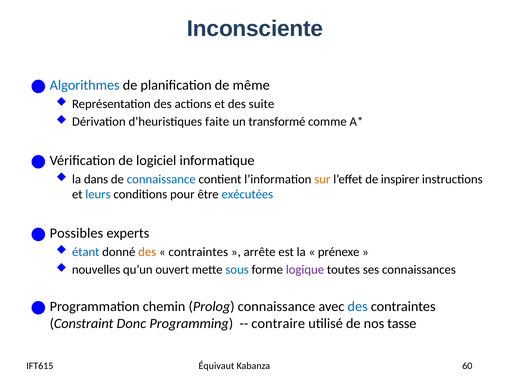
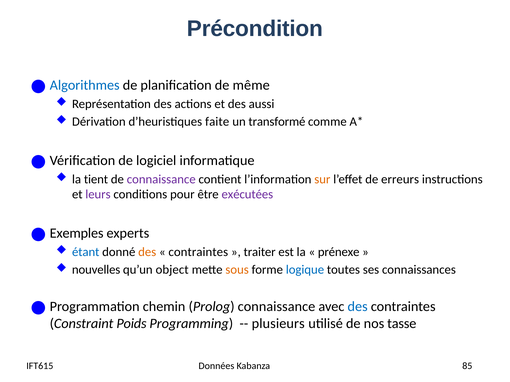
Inconsciente: Inconsciente -> Précondition
suite: suite -> aussi
dans: dans -> tient
connaissance at (161, 179) colour: blue -> purple
inspirer: inspirer -> erreurs
leurs colour: blue -> purple
exécutées colour: blue -> purple
Possibles: Possibles -> Exemples
arrête: arrête -> traiter
ouvert: ouvert -> object
sous colour: blue -> orange
logique colour: purple -> blue
Donc: Donc -> Poids
contraire: contraire -> plusieurs
Équivaut: Équivaut -> Données
60: 60 -> 85
